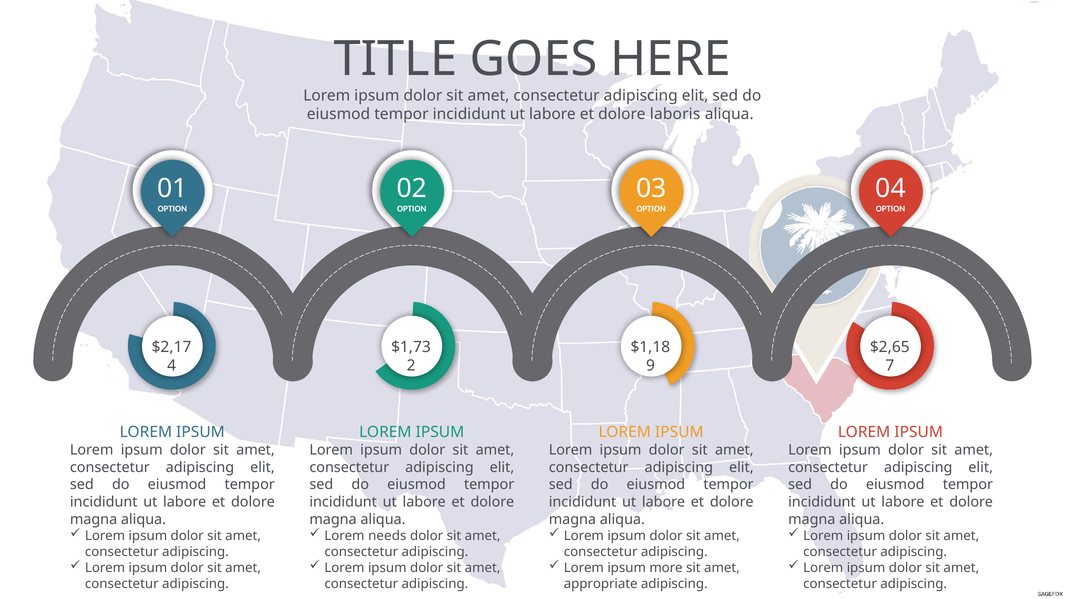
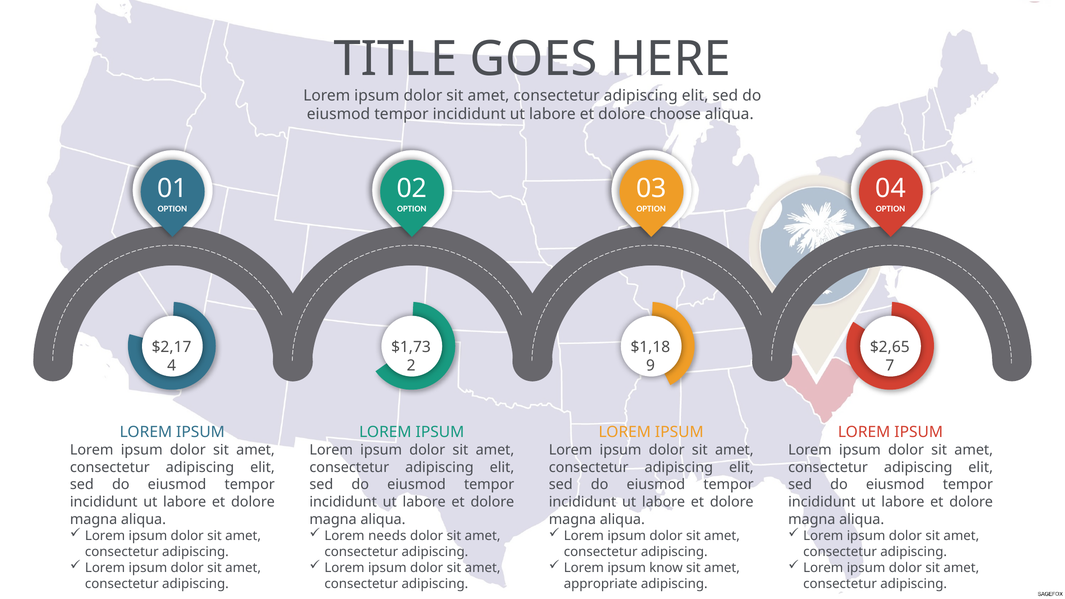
laboris: laboris -> choose
more: more -> know
